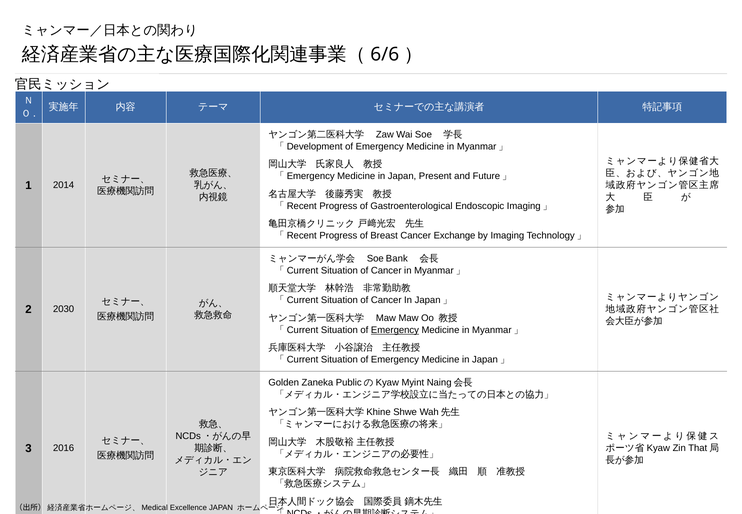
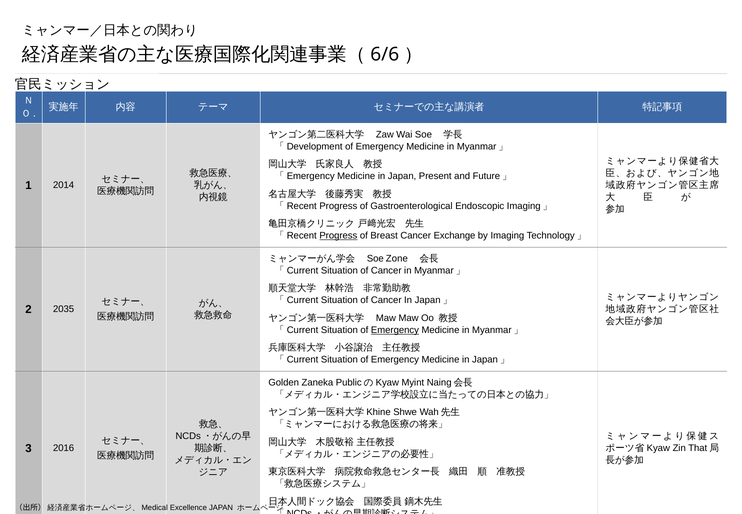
Progress at (338, 236) underline: none -> present
Bank: Bank -> Zone
2030: 2030 -> 2035
